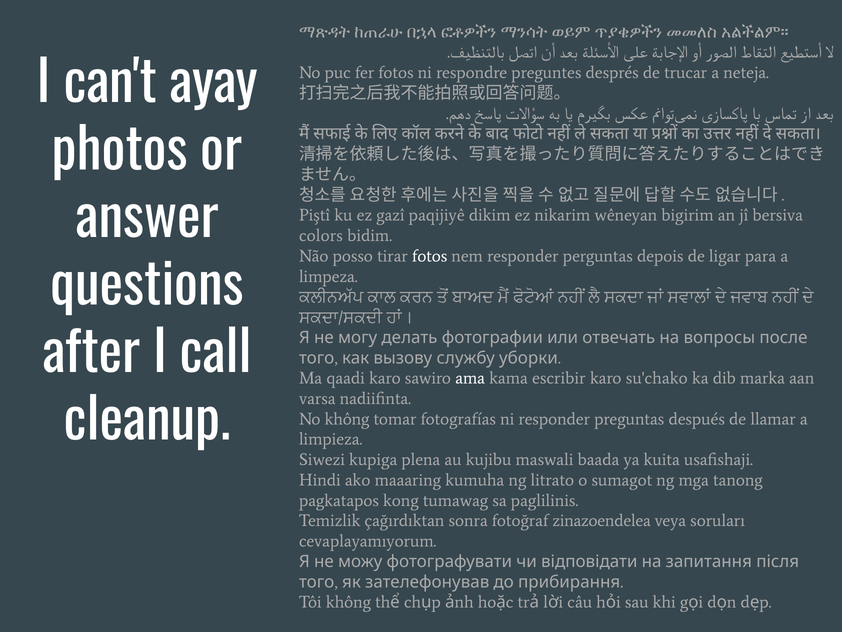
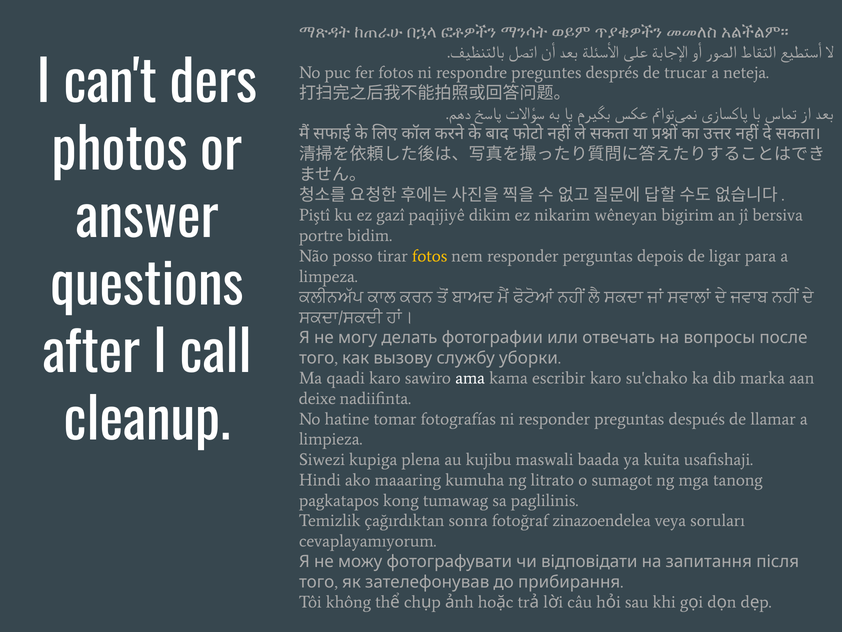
ayay: ayay -> ders
colors: colors -> portre
fotos at (430, 256) colour: white -> yellow
varsa: varsa -> deixe
No không: không -> hatine
